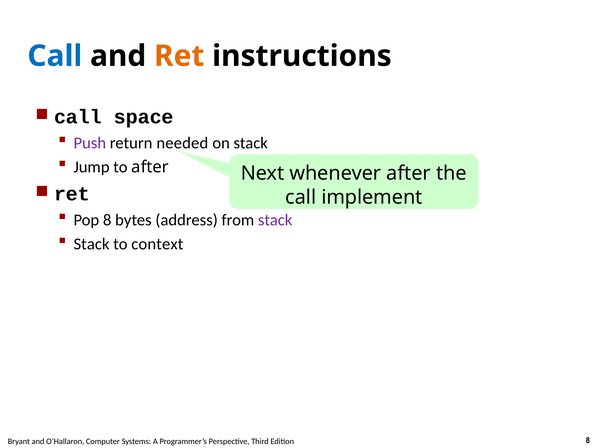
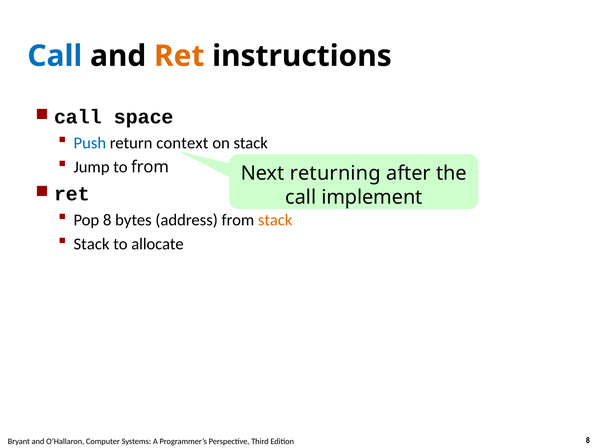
Push colour: purple -> blue
needed: needed -> context
to after: after -> from
whenever: whenever -> returning
stack at (275, 220) colour: purple -> orange
context: context -> allocate
